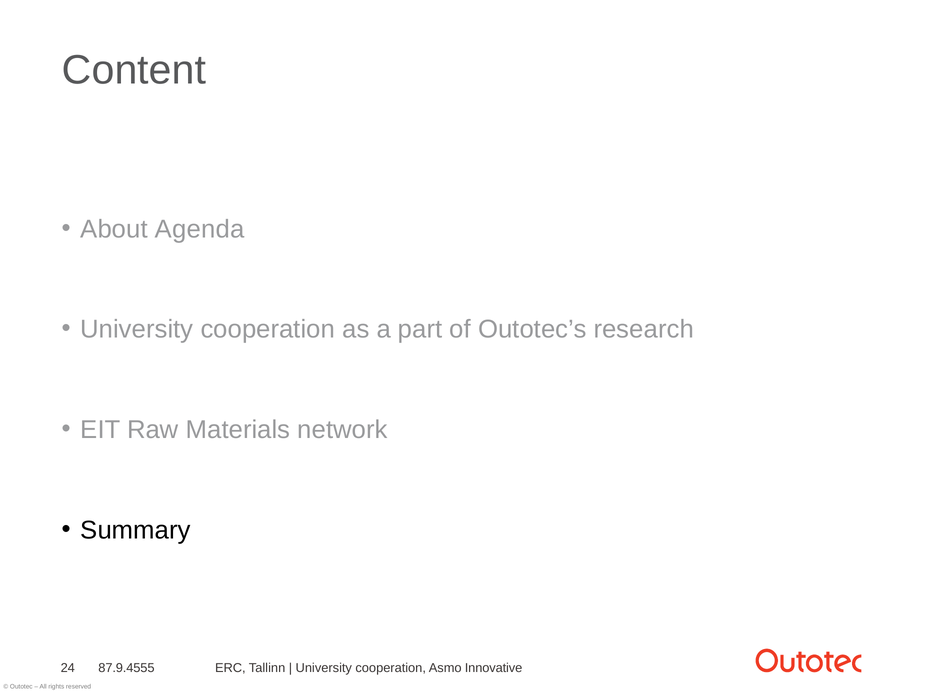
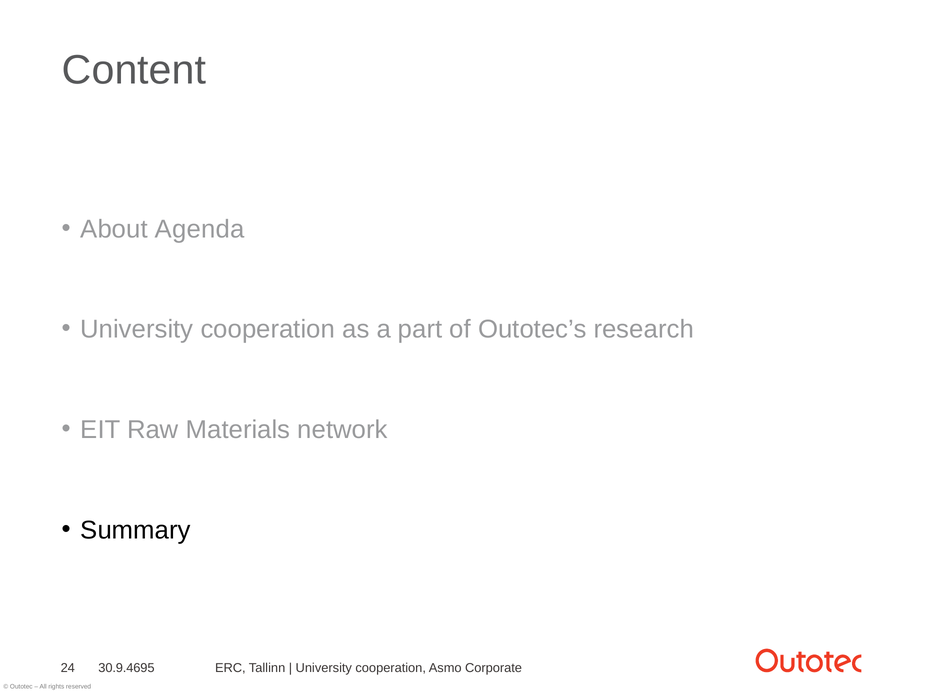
87.9.4555: 87.9.4555 -> 30.9.4695
Innovative: Innovative -> Corporate
